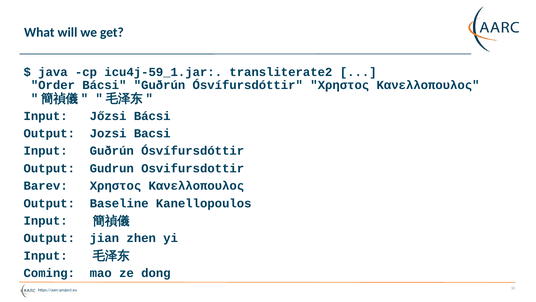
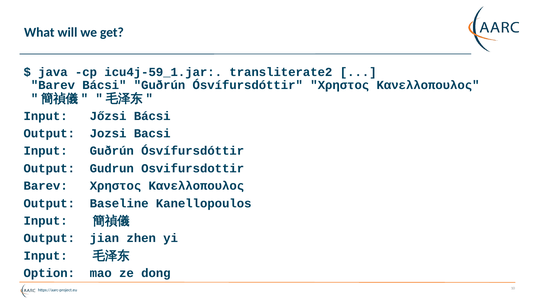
Order at (53, 85): Order -> Barev
Coming: Coming -> Option
